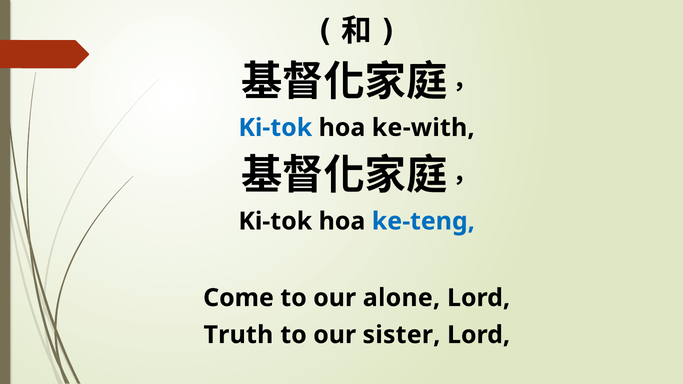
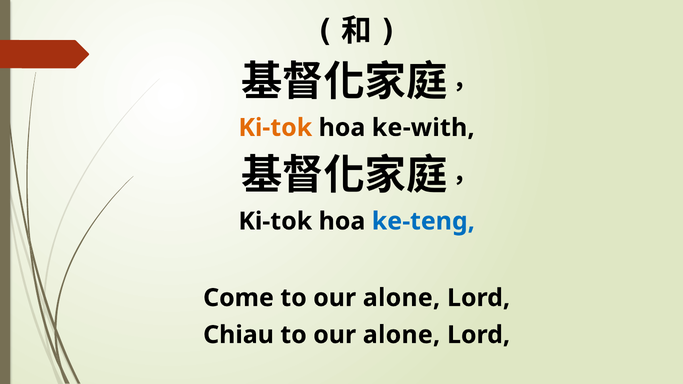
Ki-tok at (275, 128) colour: blue -> orange
Truth: Truth -> Chiau
sister at (401, 335): sister -> alone
